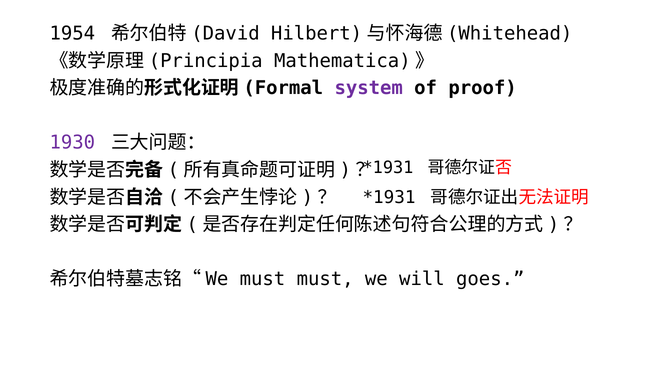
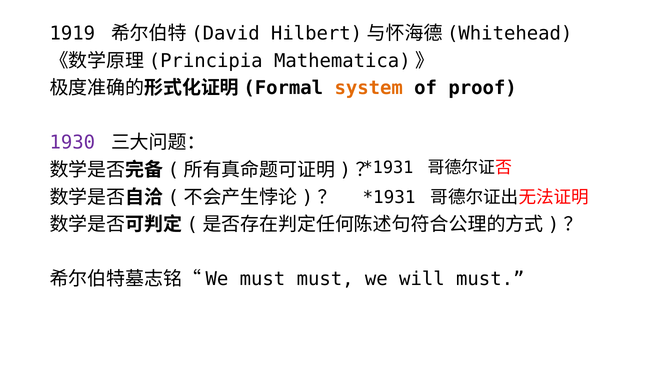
1954: 1954 -> 1919
system colour: purple -> orange
will goes: goes -> must
